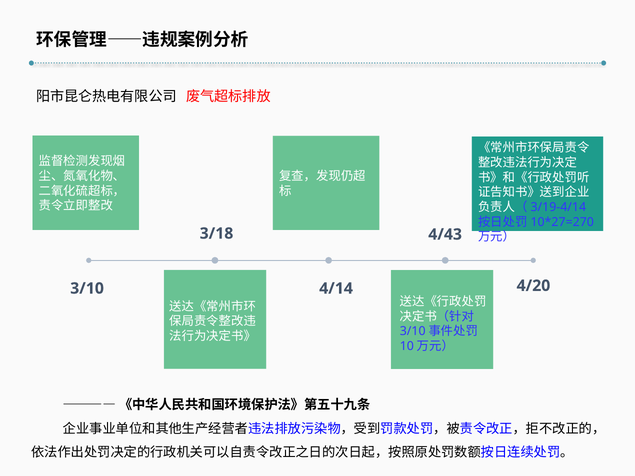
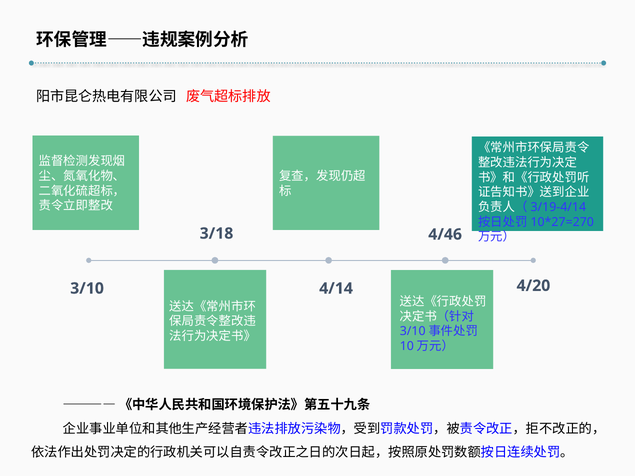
4/43: 4/43 -> 4/46
